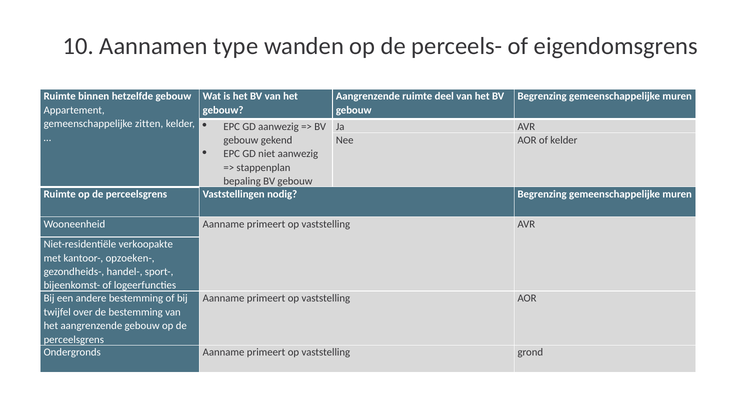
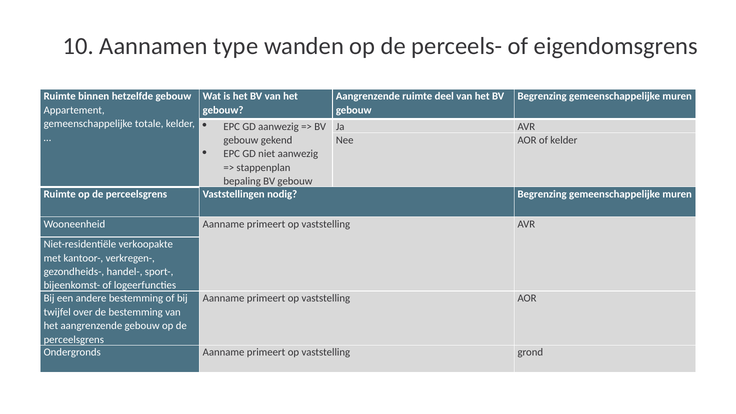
zitten: zitten -> totale
opzoeken-: opzoeken- -> verkregen-
